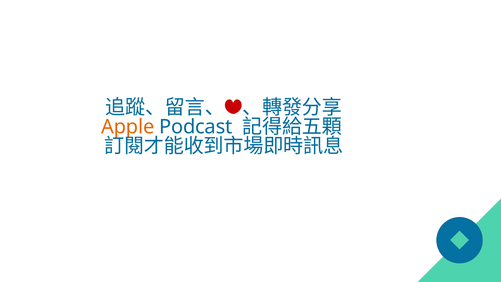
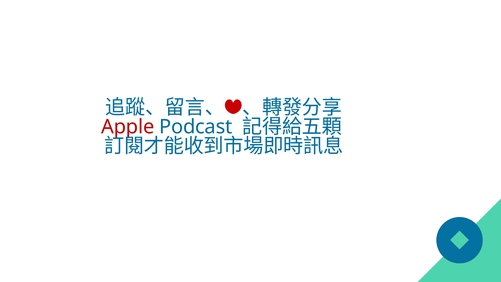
Apple colour: orange -> red
